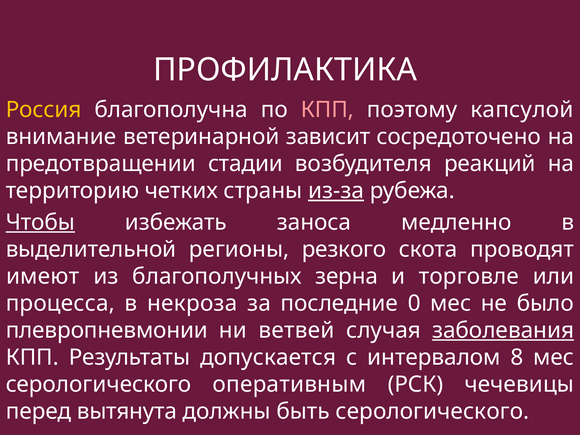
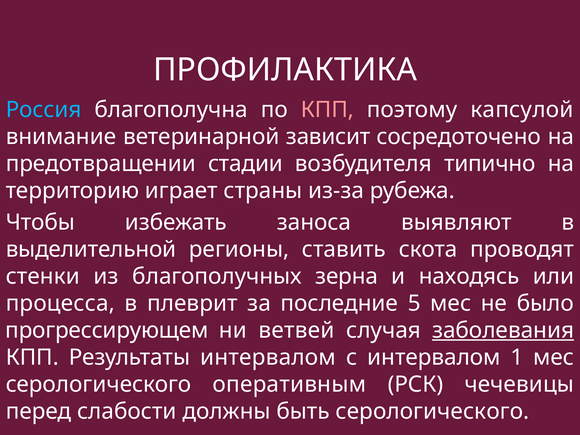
Россия colour: yellow -> light blue
реакций: реакций -> типично
четких: четких -> играет
из-за underline: present -> none
Чтобы underline: present -> none
медленно: медленно -> выявляют
резкого: резкого -> ставить
имеют: имеют -> стенки
торговле: торговле -> находясь
некроза: некроза -> плеврит
0: 0 -> 5
плевропневмонии: плевропневмонии -> прогрессирующем
Результаты допускается: допускается -> интервалом
8: 8 -> 1
вытянута: вытянута -> слабости
